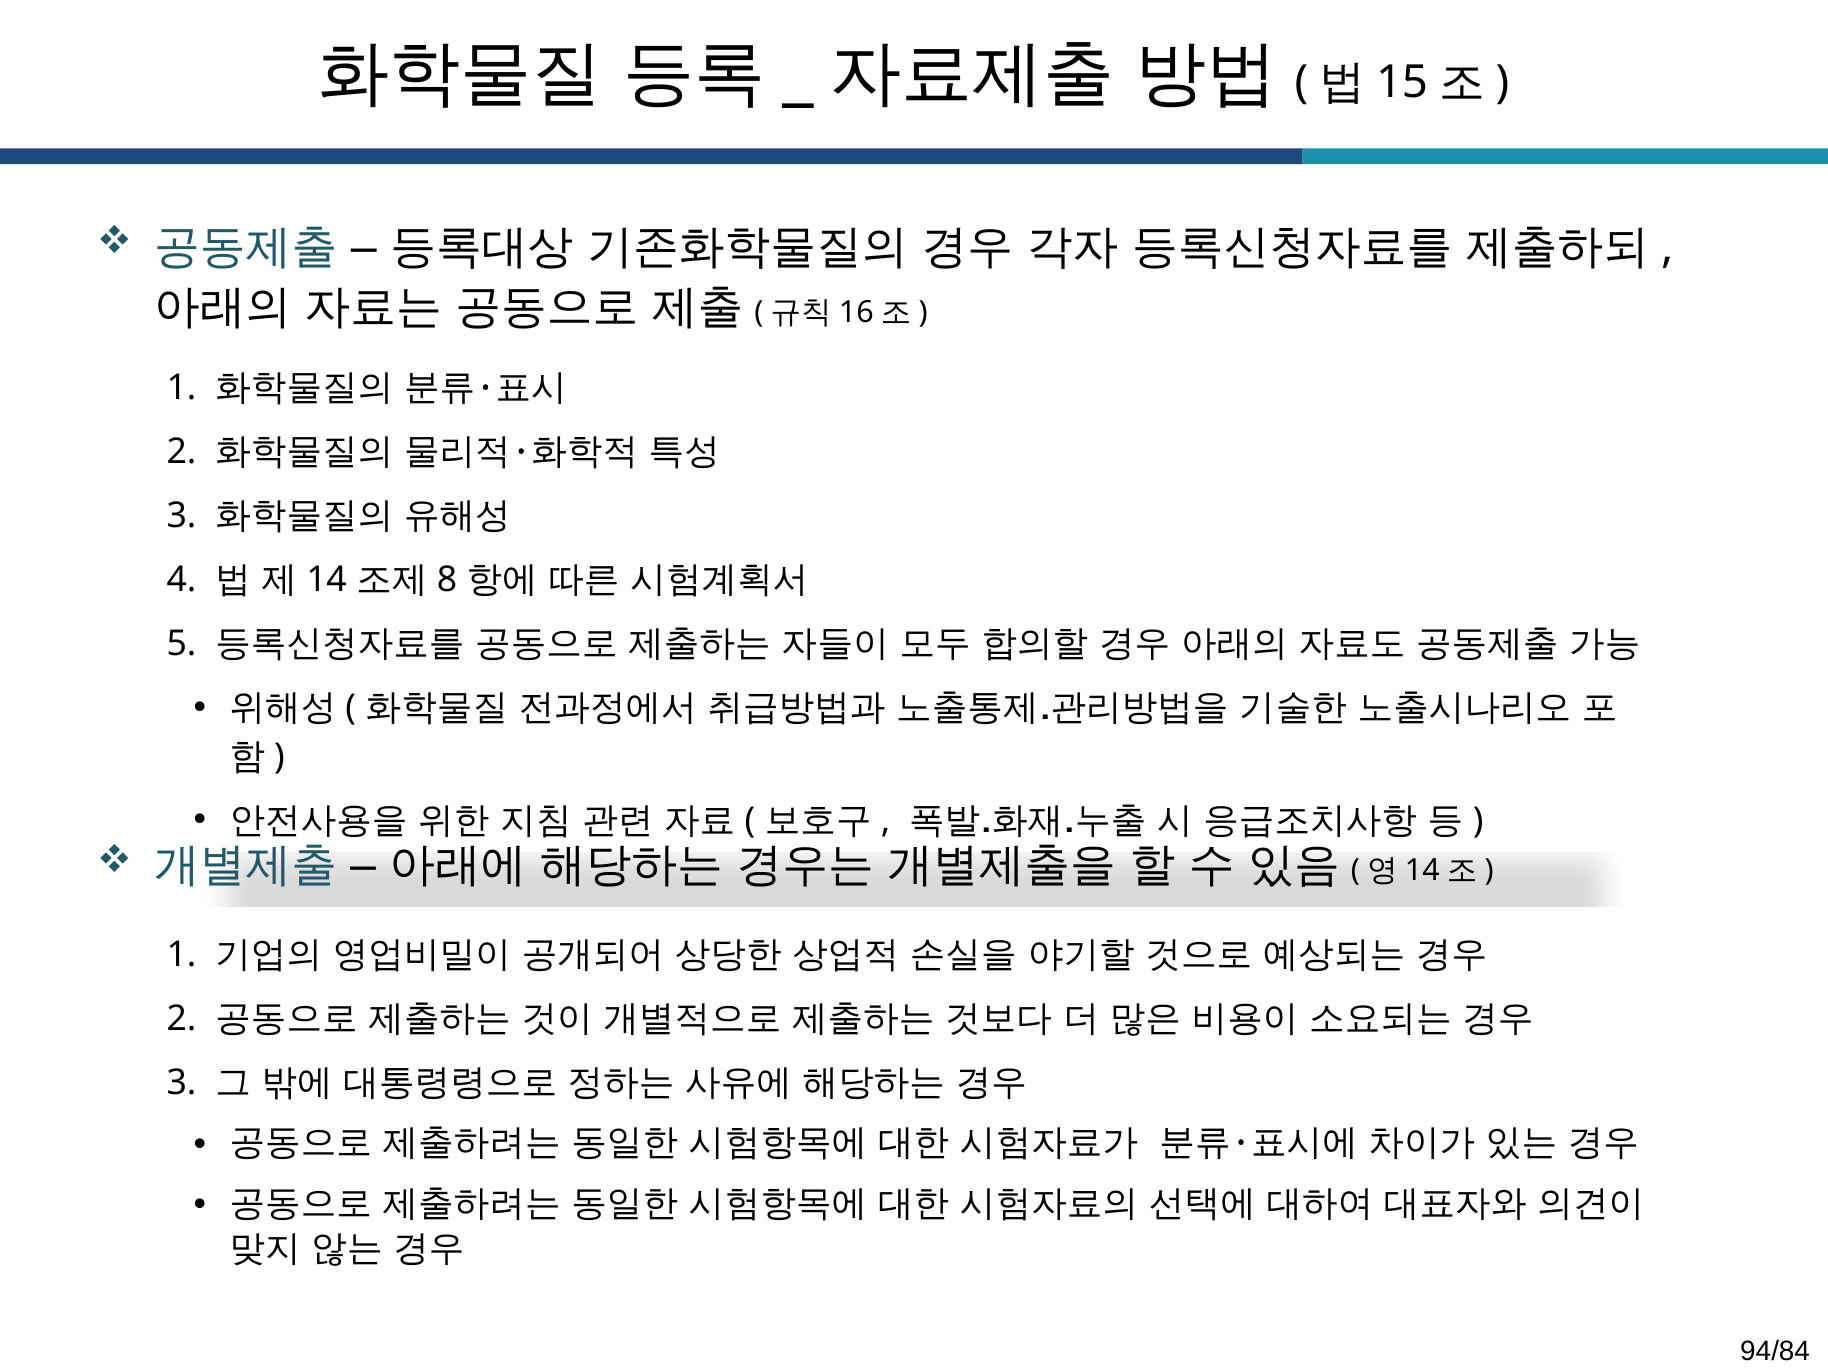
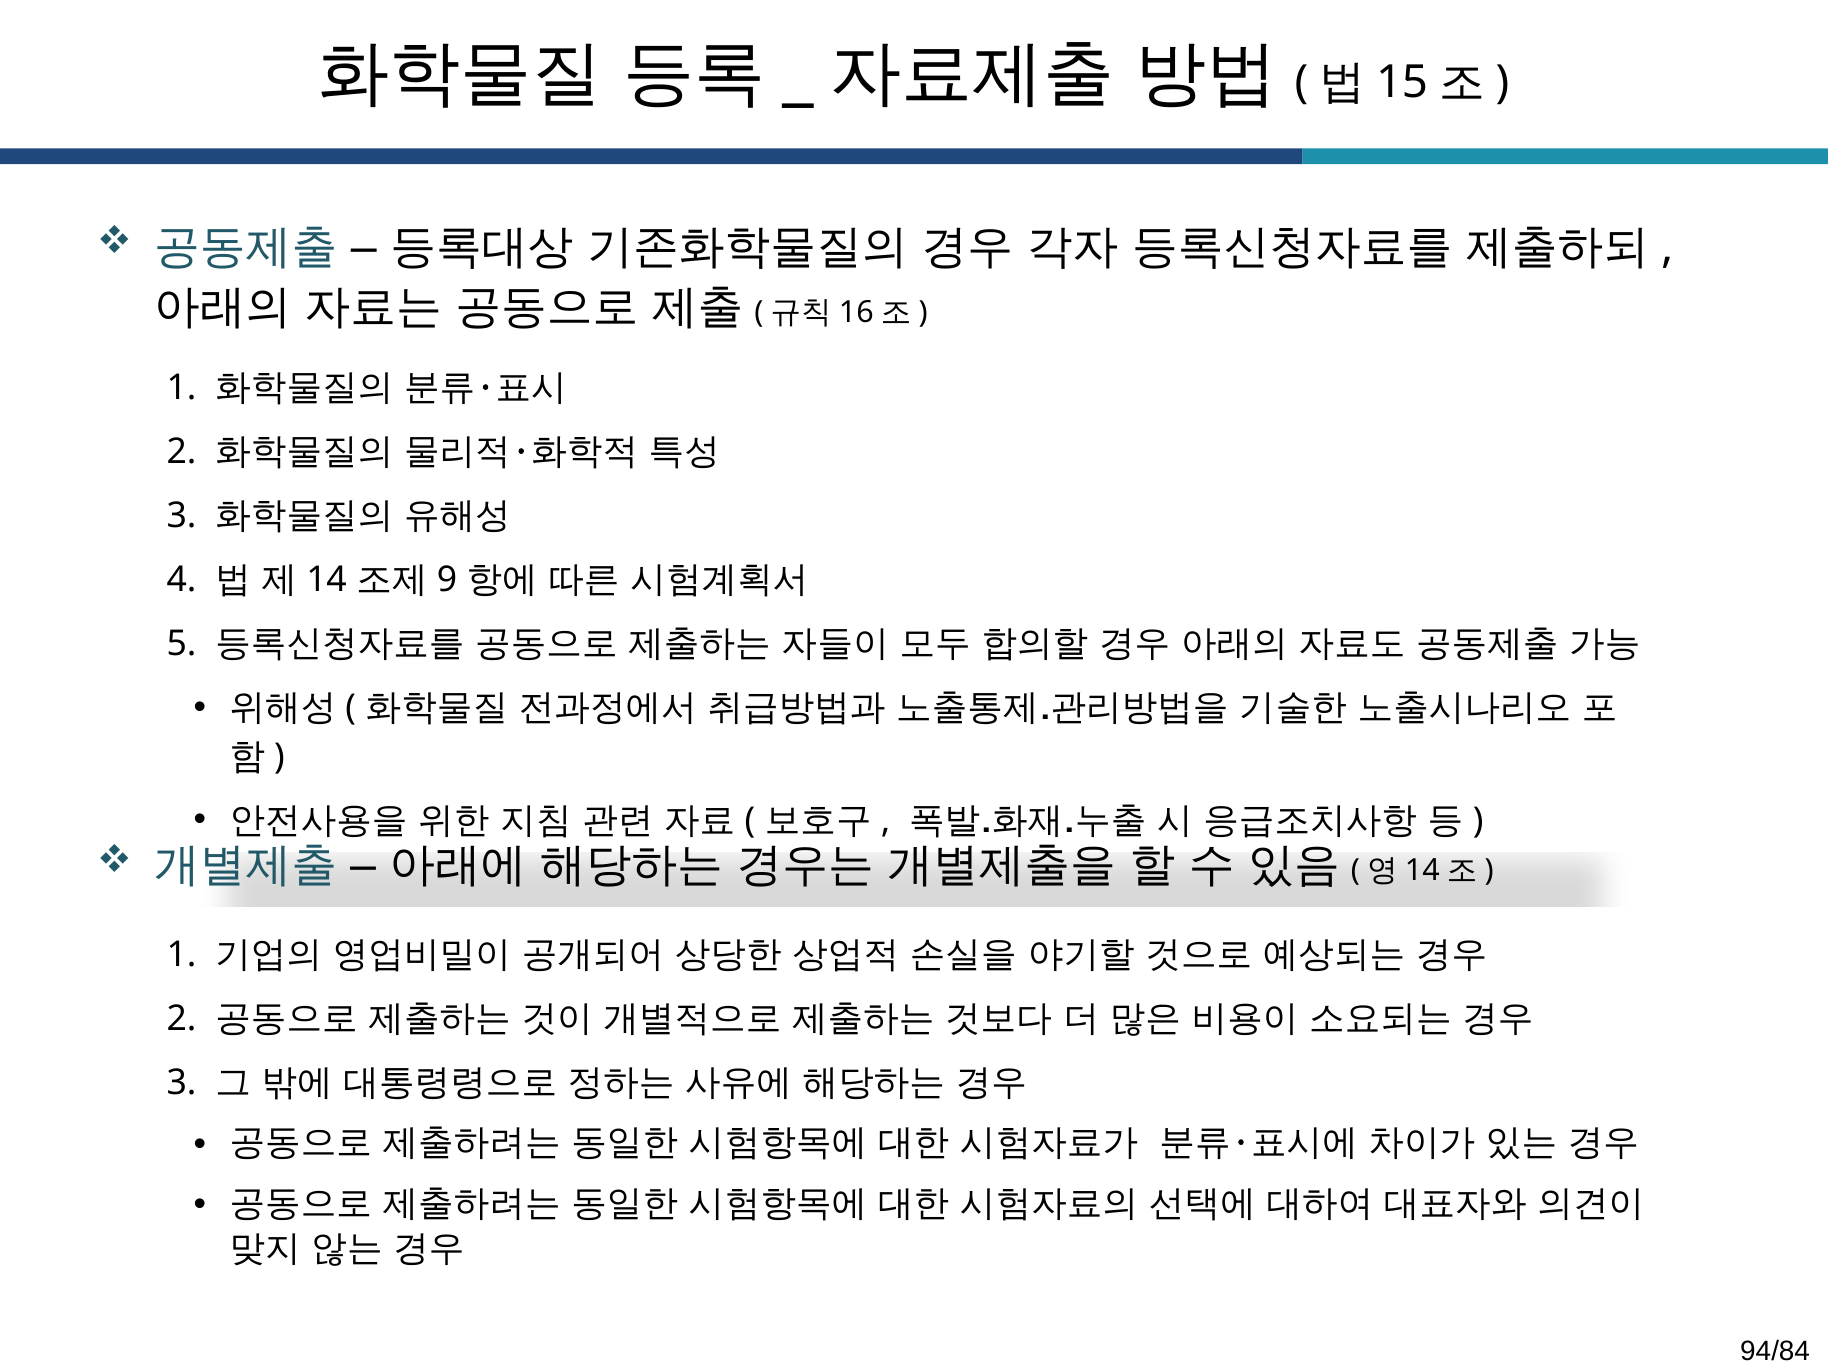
8: 8 -> 9
